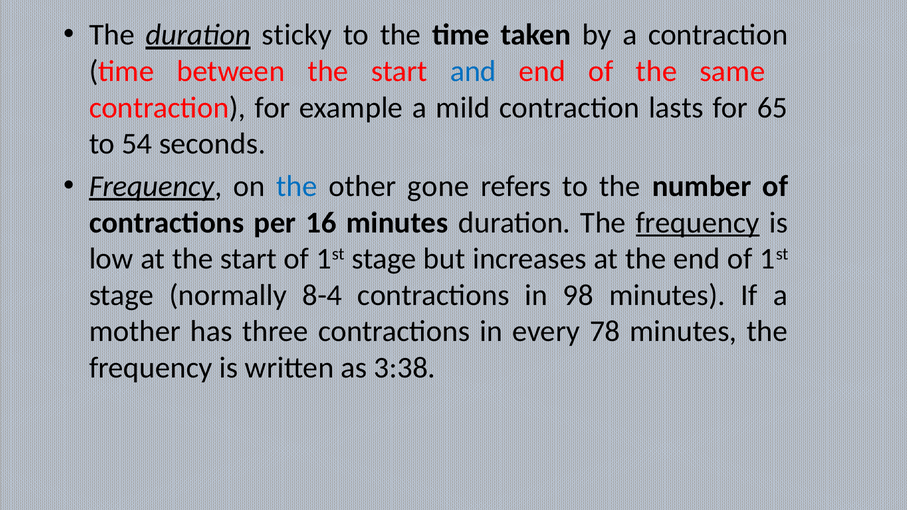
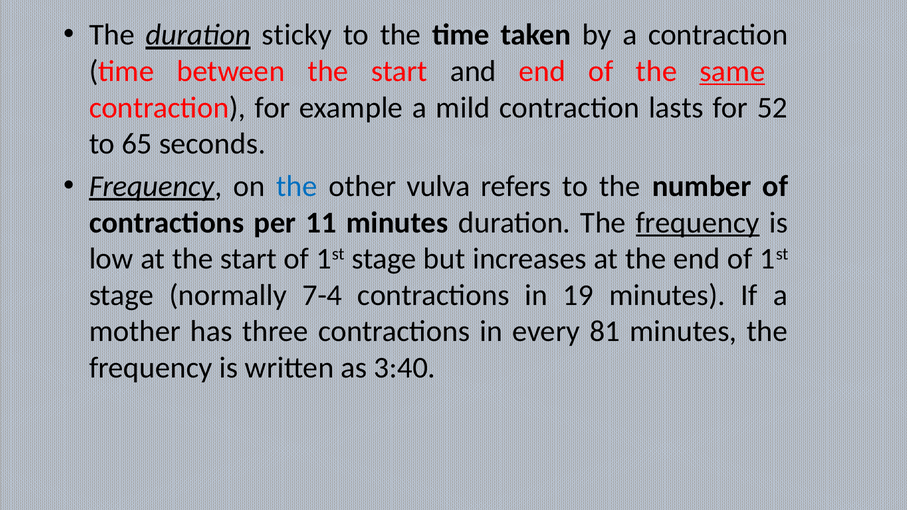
and colour: blue -> black
same underline: none -> present
65: 65 -> 52
54: 54 -> 65
gone: gone -> vulva
16: 16 -> 11
8-4: 8-4 -> 7-4
98: 98 -> 19
78: 78 -> 81
3:38: 3:38 -> 3:40
